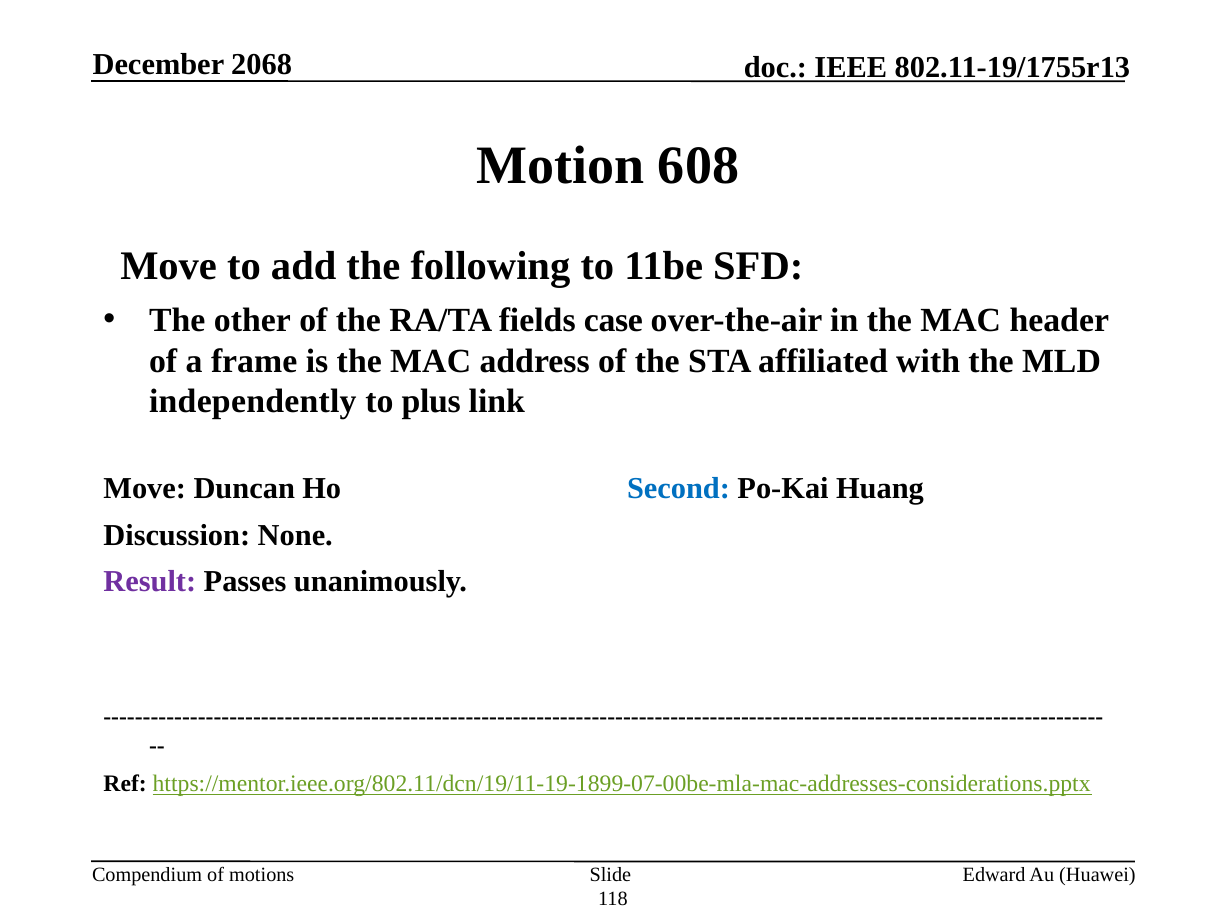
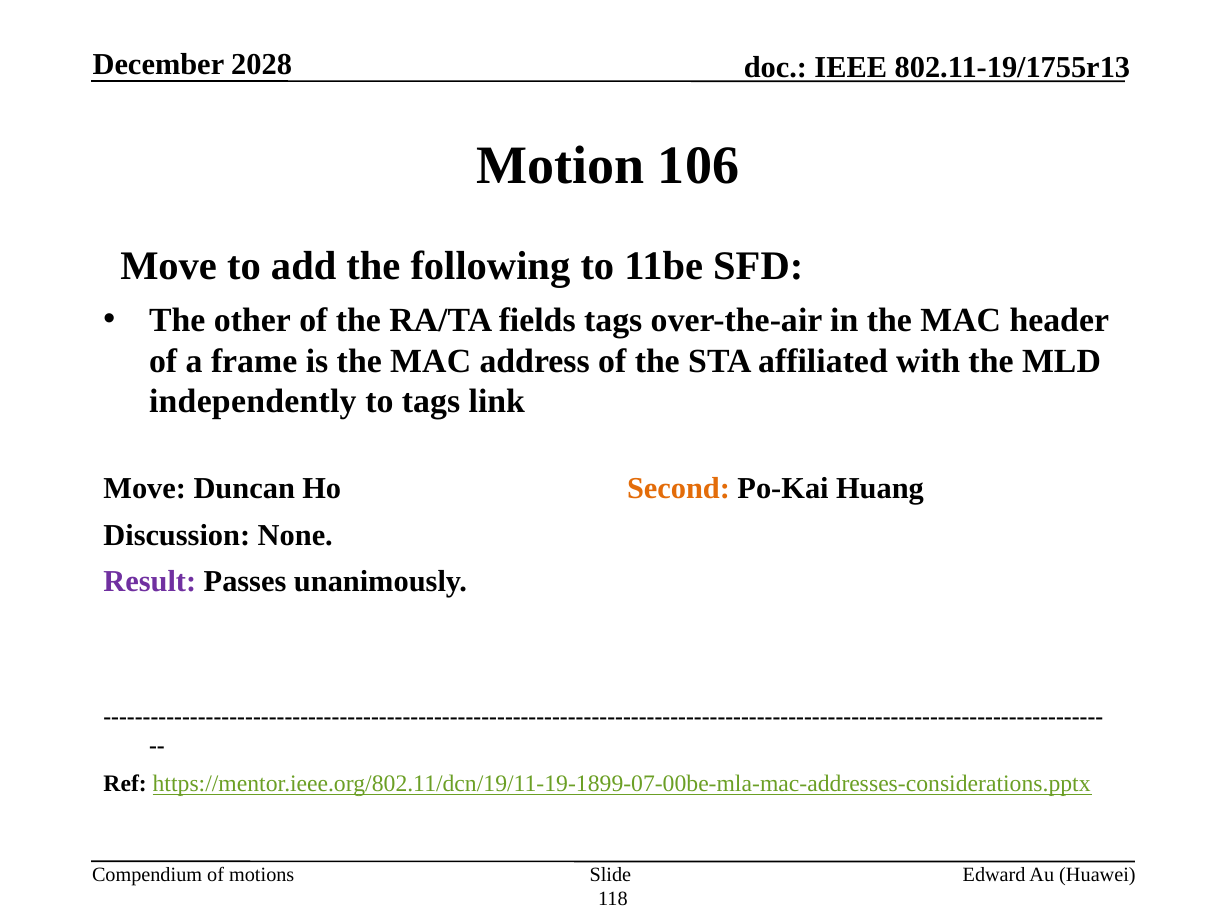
2068: 2068 -> 2028
608: 608 -> 106
fields case: case -> tags
to plus: plus -> tags
Second colour: blue -> orange
